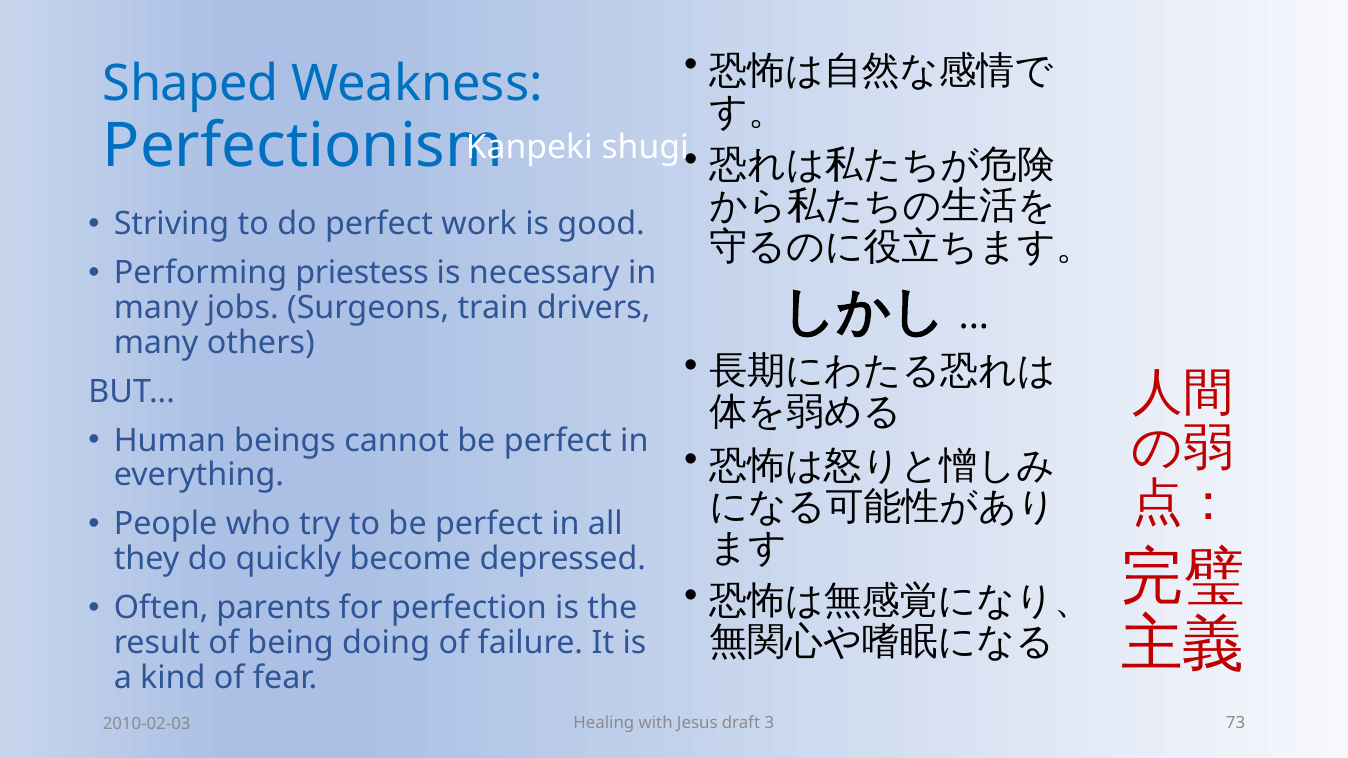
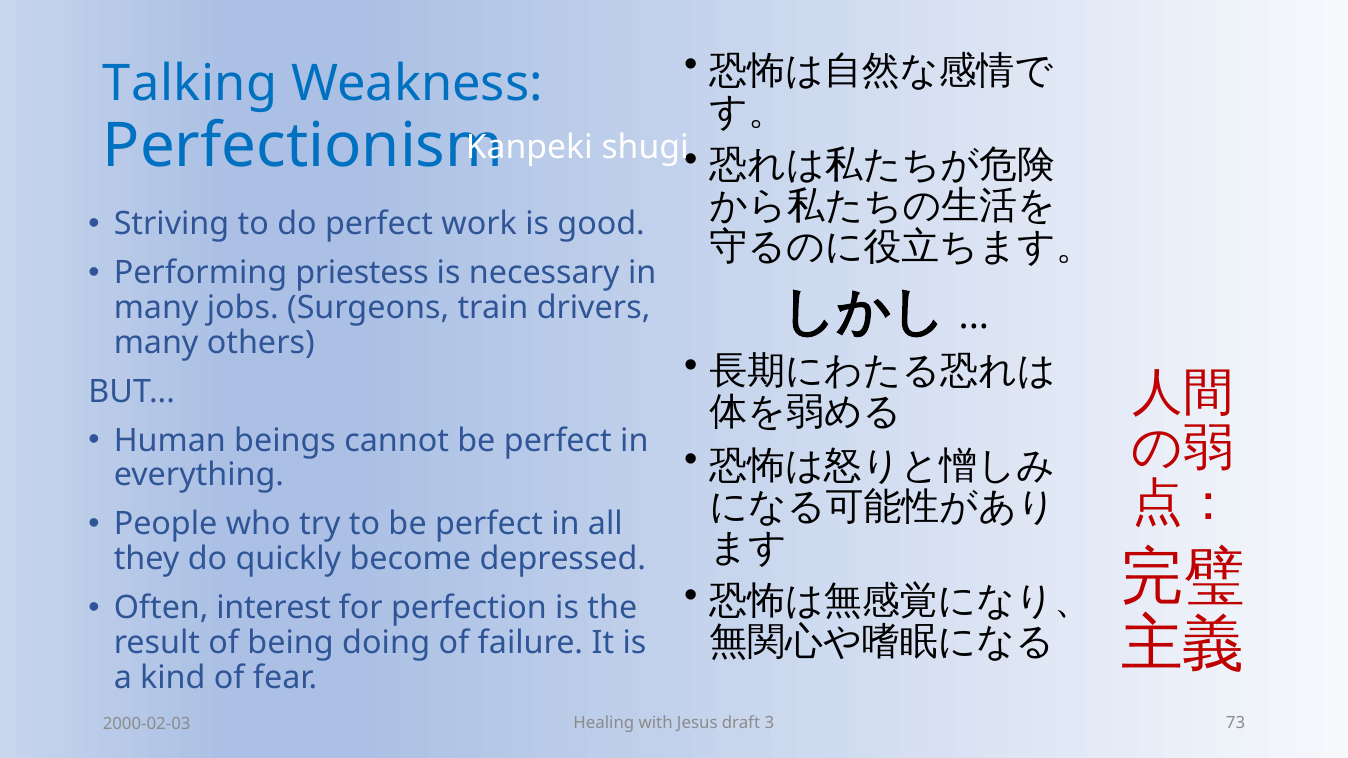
Shaped: Shaped -> Talking
parents: parents -> interest
2010-02-03: 2010-02-03 -> 2000-02-03
